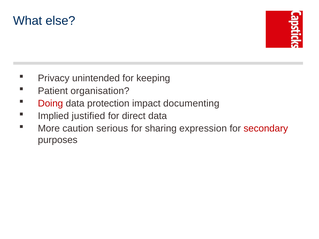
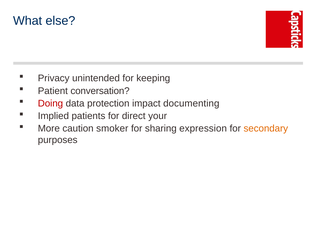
organisation: organisation -> conversation
justified: justified -> patients
direct data: data -> your
serious: serious -> smoker
secondary colour: red -> orange
